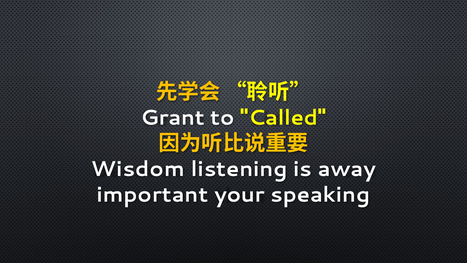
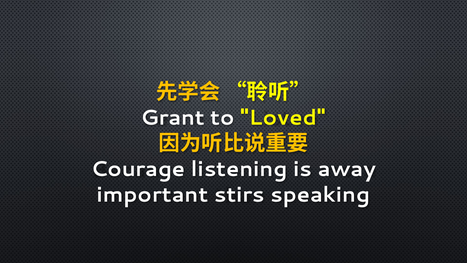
Called: Called -> Loved
Wisdom: Wisdom -> Courage
your: your -> stirs
